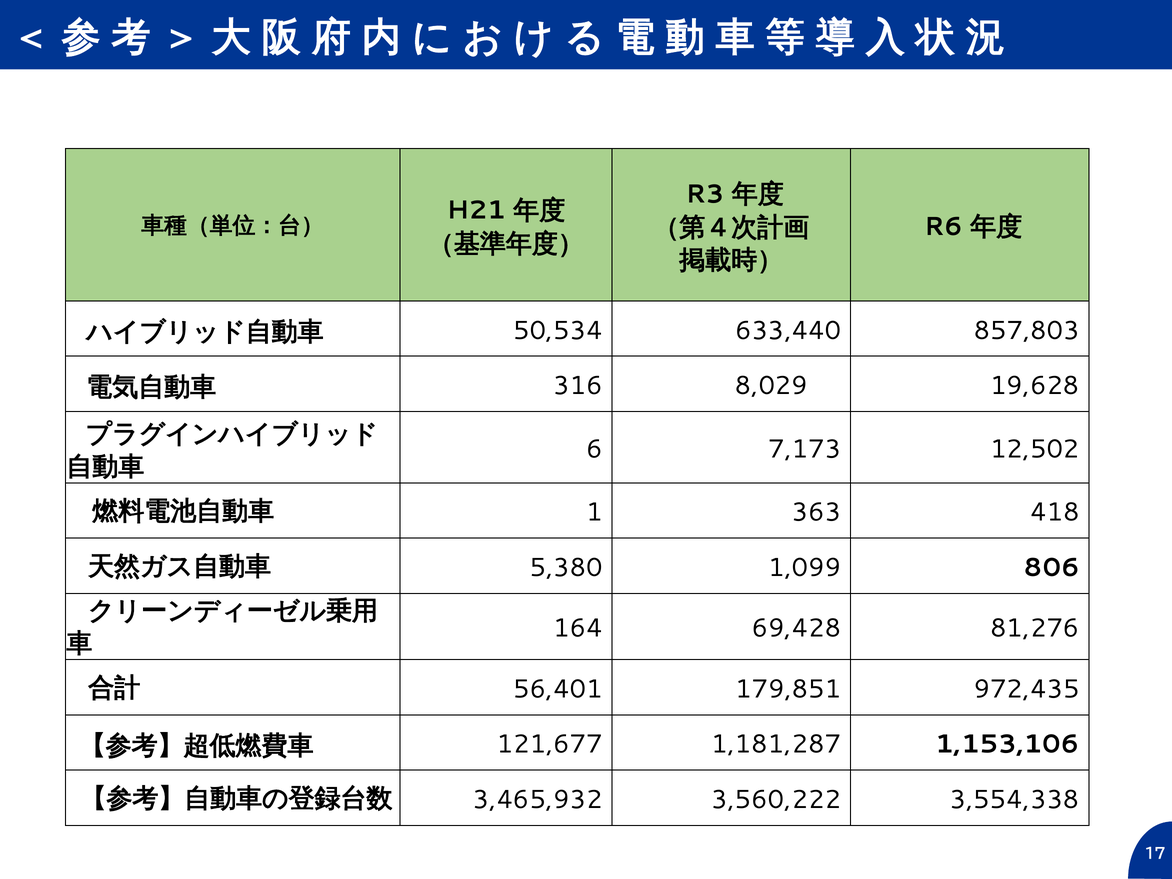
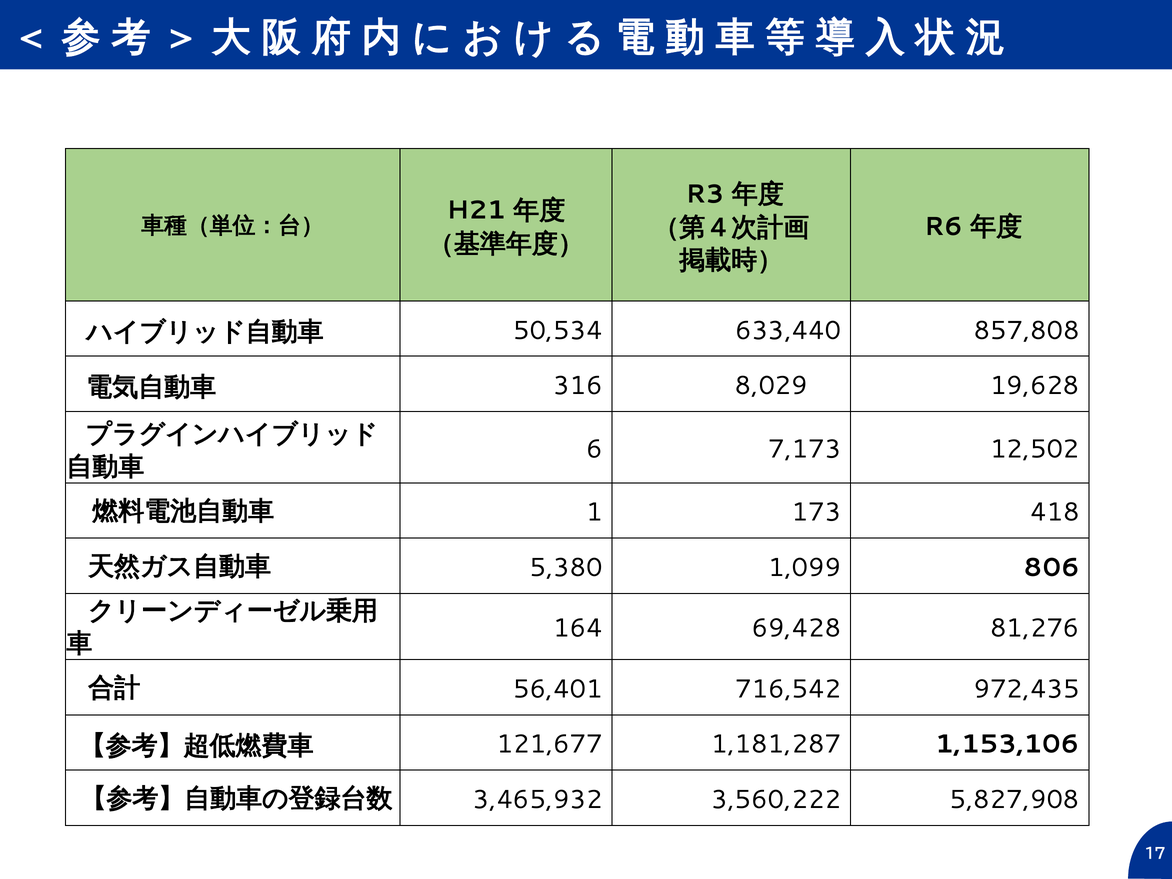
857,803: 857,803 -> 857,808
363: 363 -> 173
179,851: 179,851 -> 716,542
3,554,338: 3,554,338 -> 5,827,908
